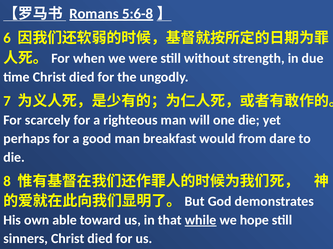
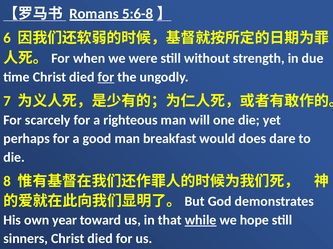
for at (106, 77) underline: none -> present
from: from -> does
able: able -> year
